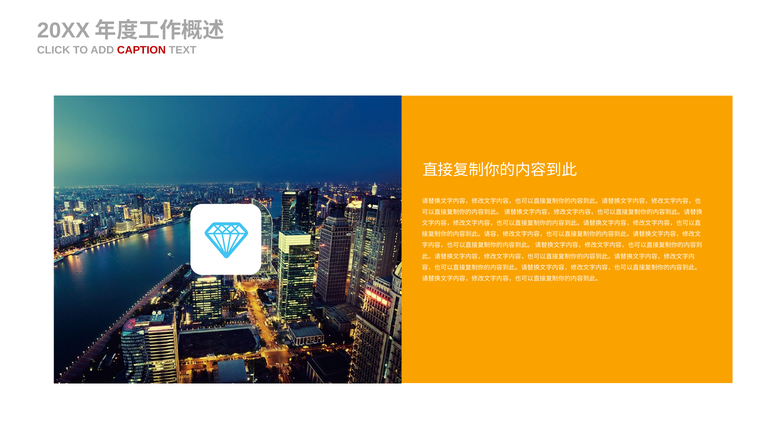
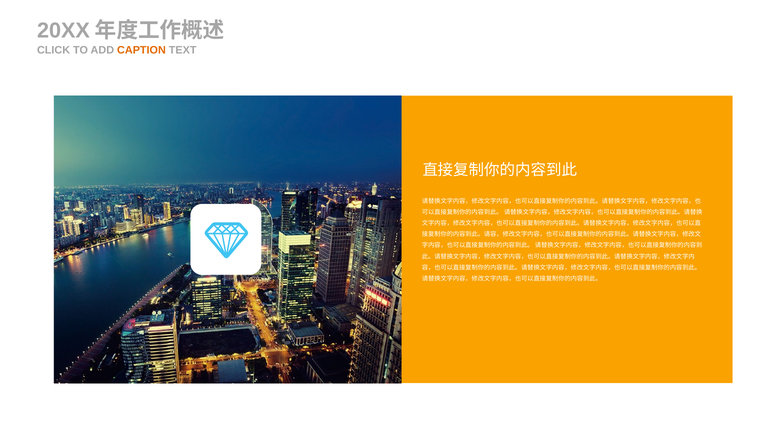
CAPTION colour: red -> orange
